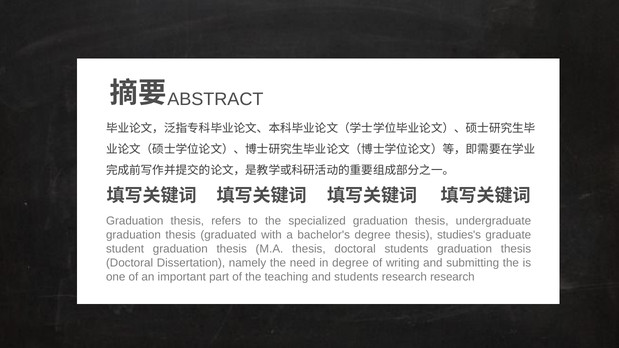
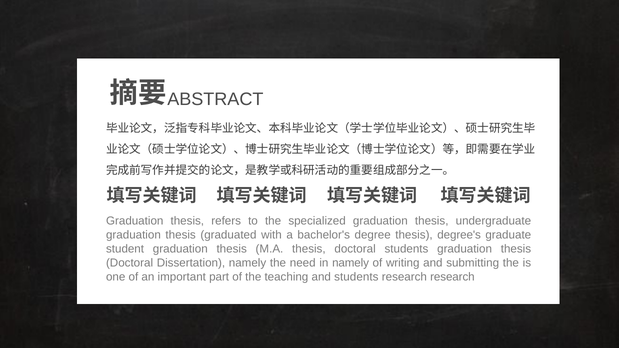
studies's: studies's -> degree's
in degree: degree -> namely
